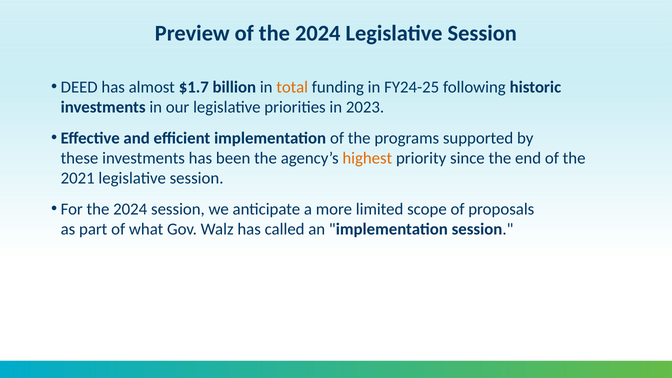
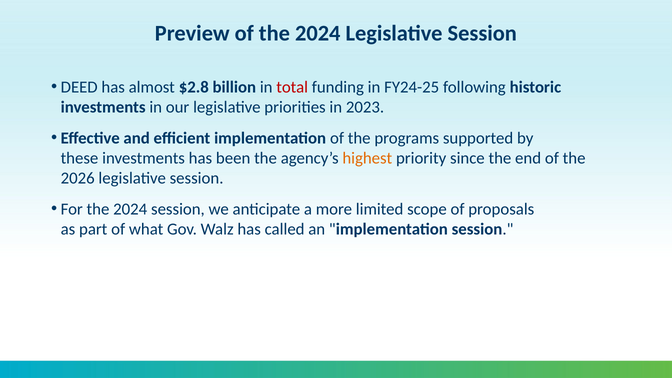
$1.7: $1.7 -> $2.8
total colour: orange -> red
2021: 2021 -> 2026
